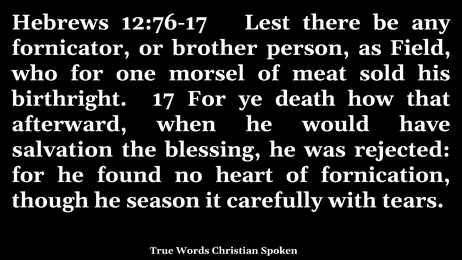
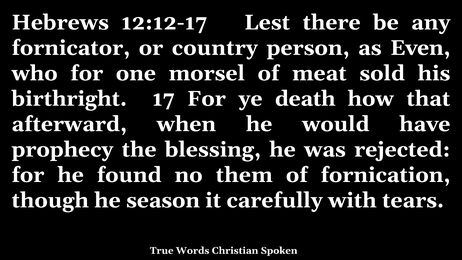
12:76-17: 12:76-17 -> 12:12-17
brother: brother -> country
Field: Field -> Even
salvation: salvation -> prophecy
heart: heart -> them
